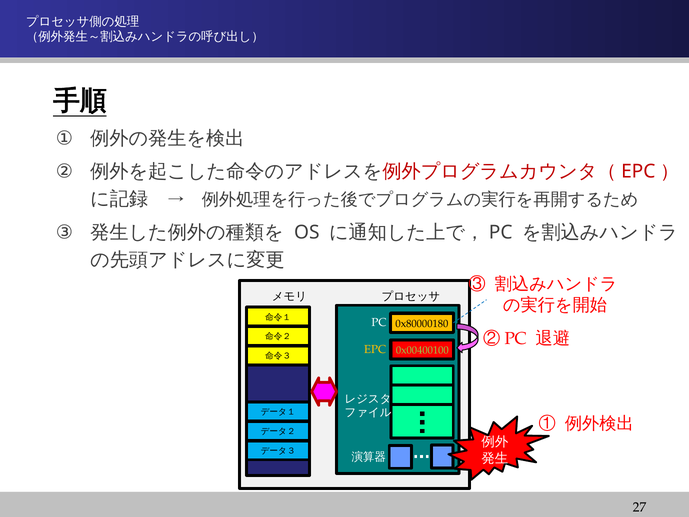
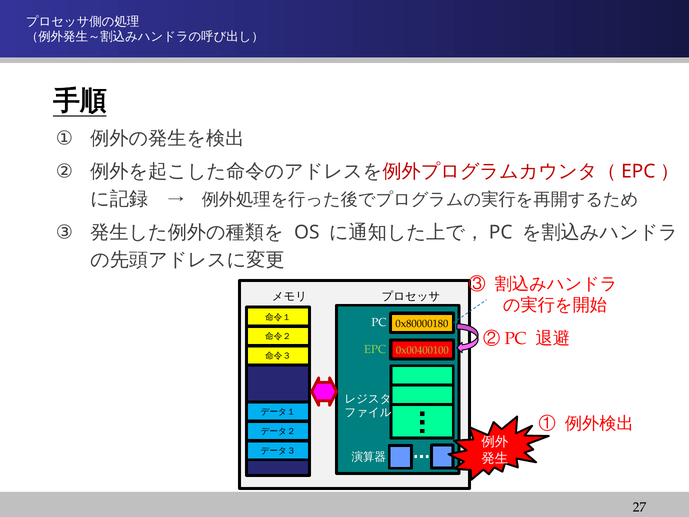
EPC colour: yellow -> light green
